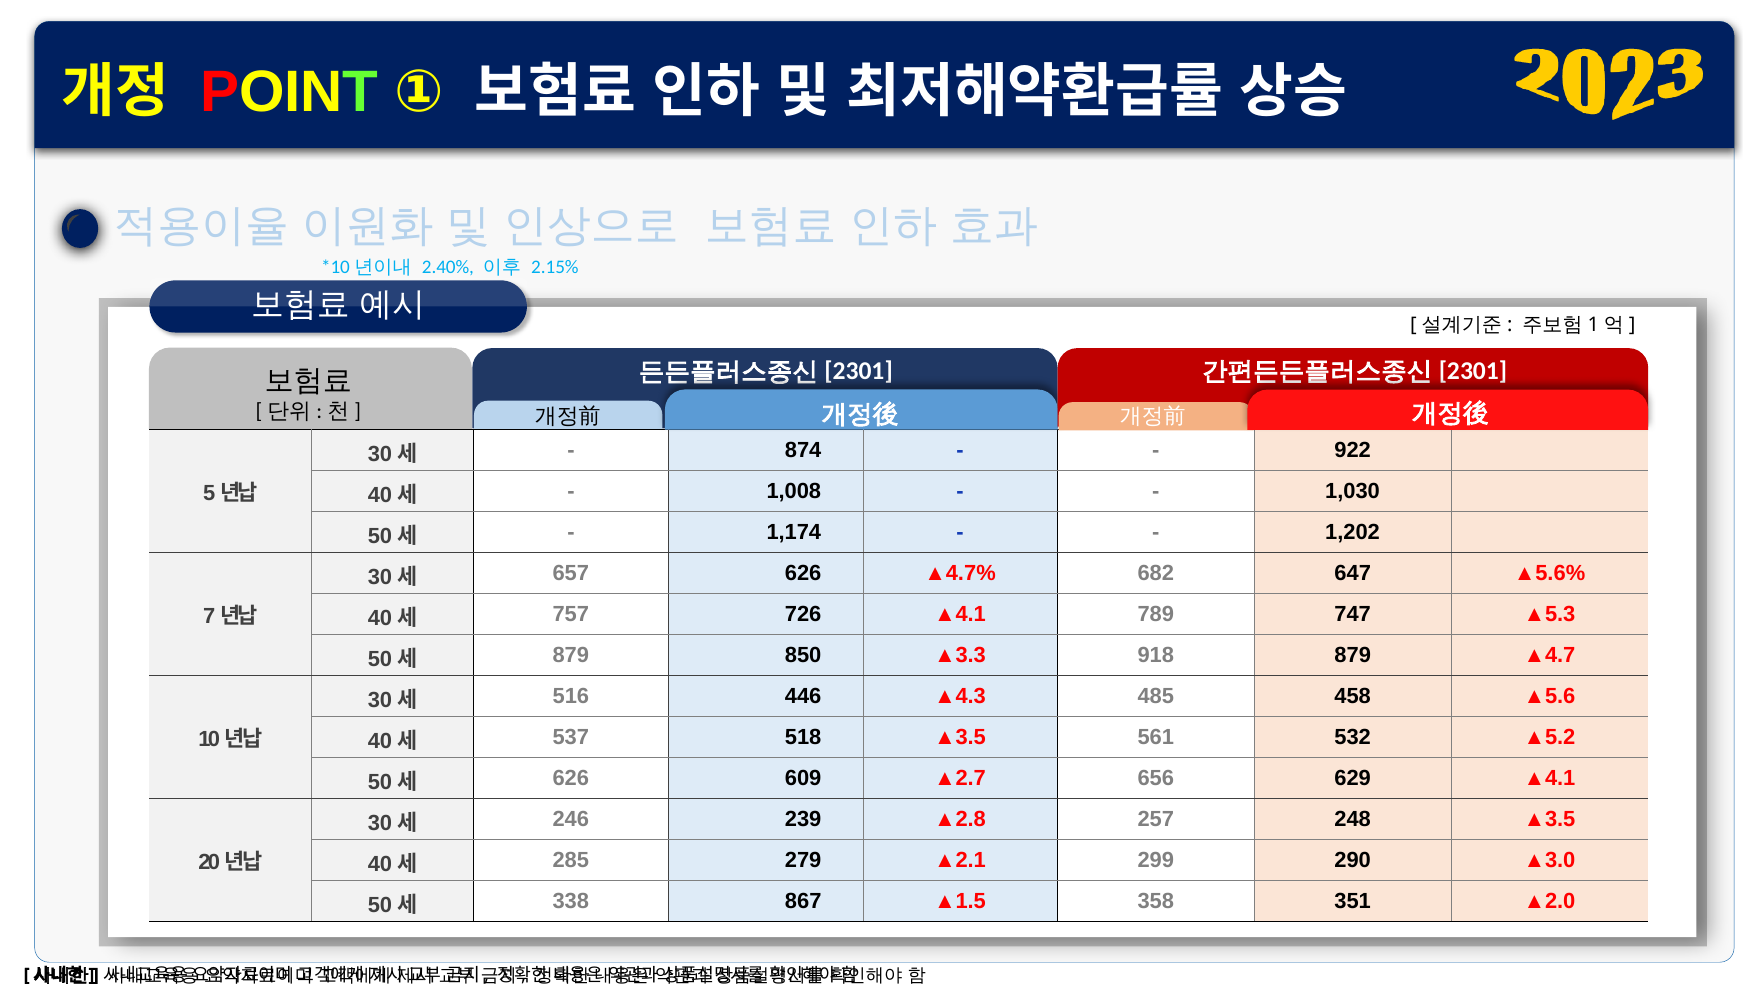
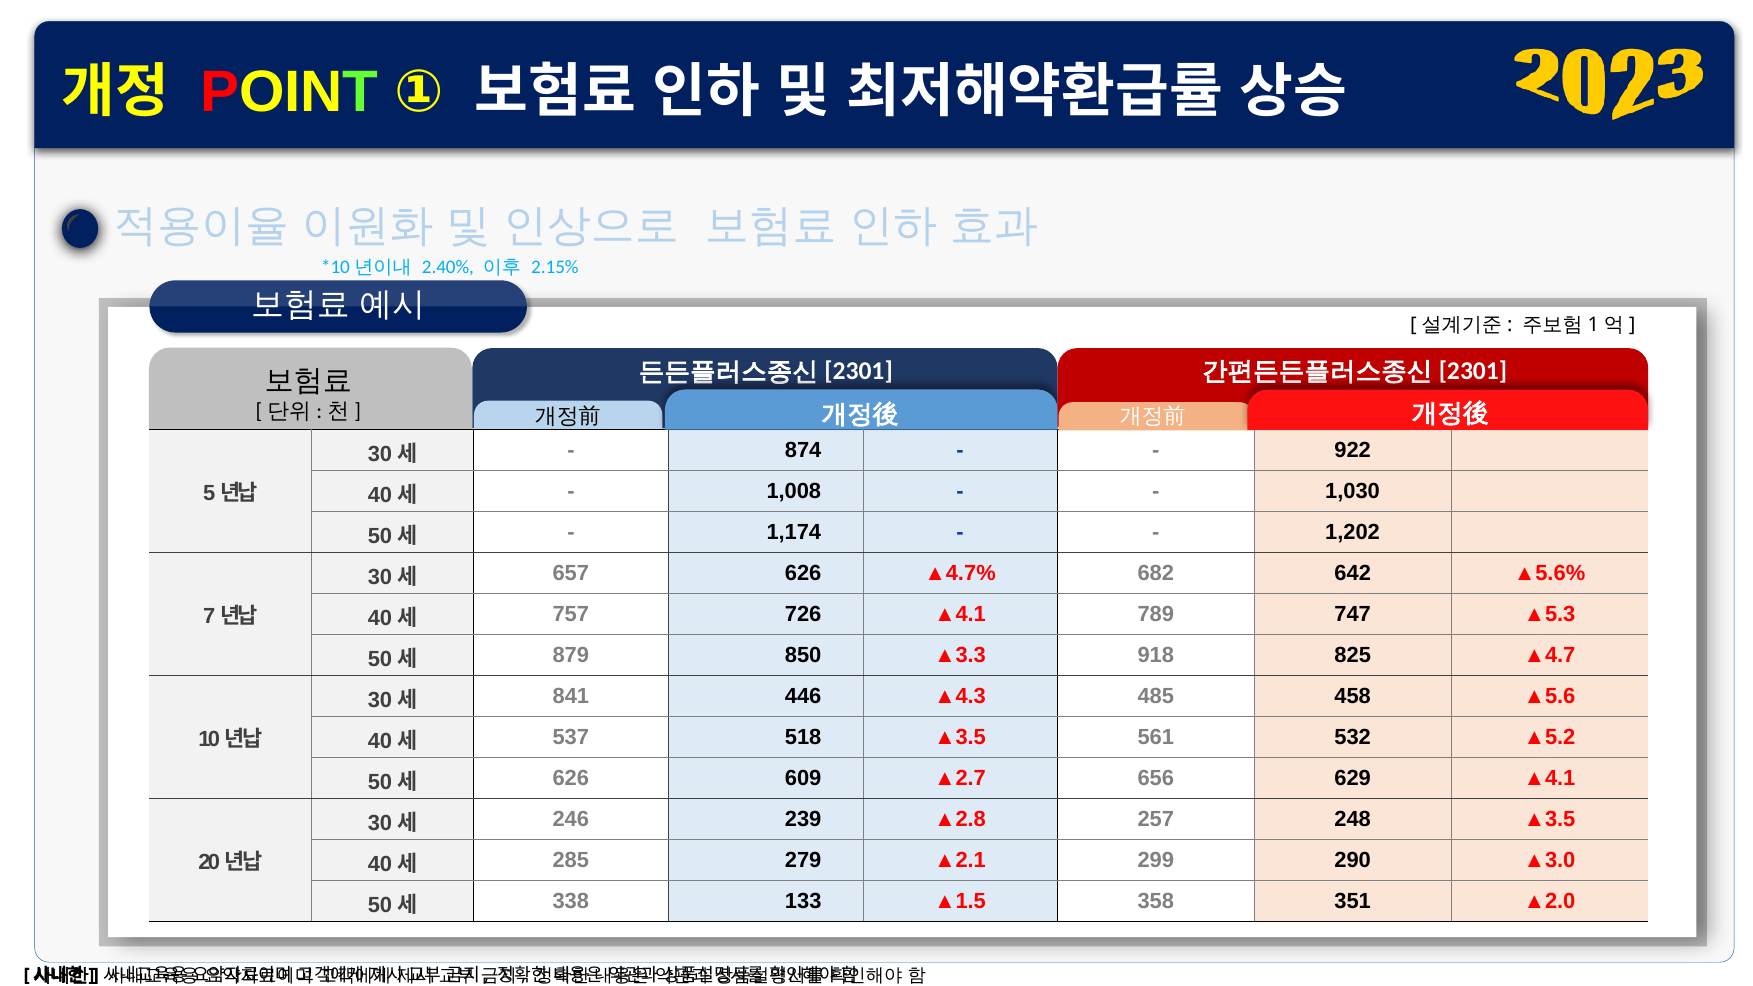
647: 647 -> 642
918 879: 879 -> 825
516: 516 -> 841
867: 867 -> 133
